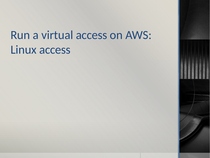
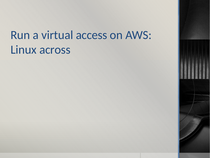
Linux access: access -> across
